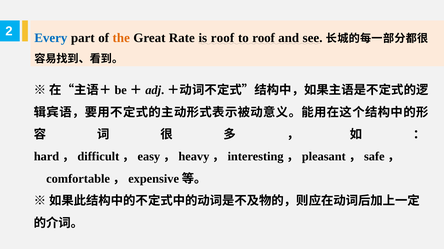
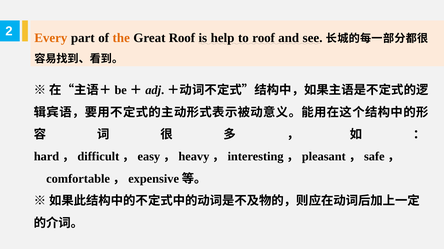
Every colour: blue -> orange
Great Rate: Rate -> Roof
is roof: roof -> help
